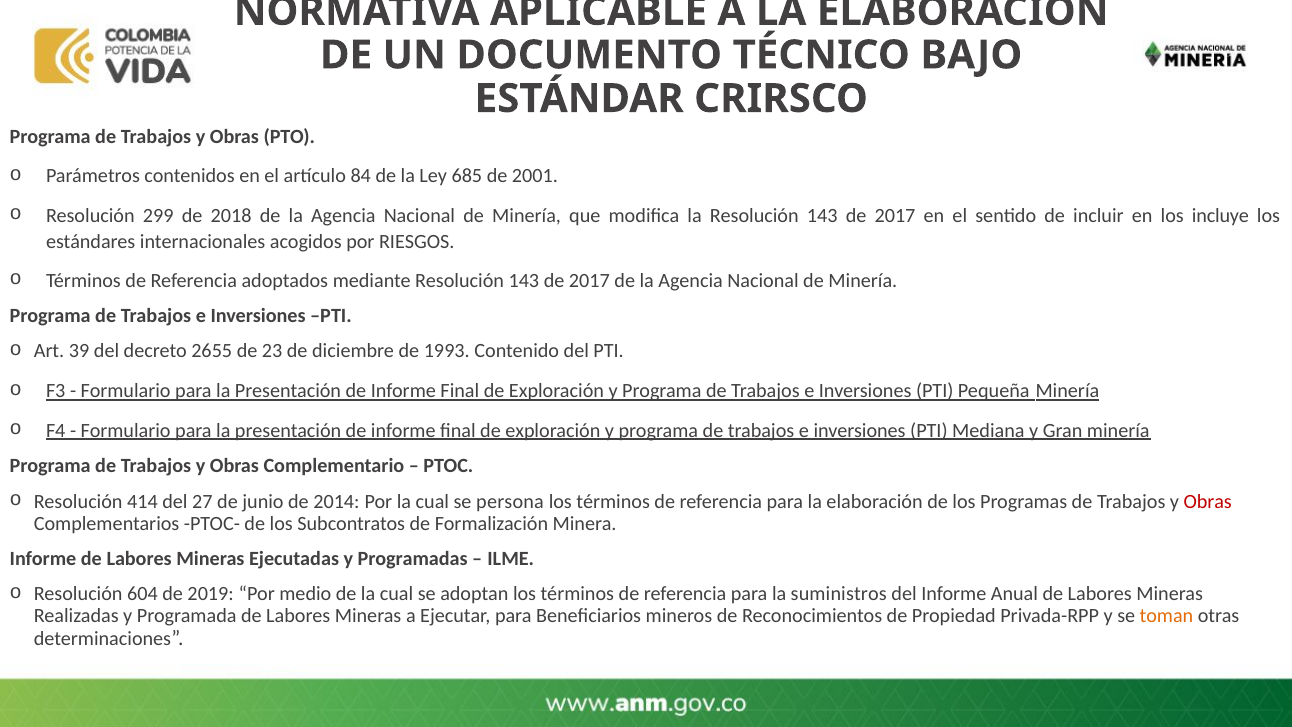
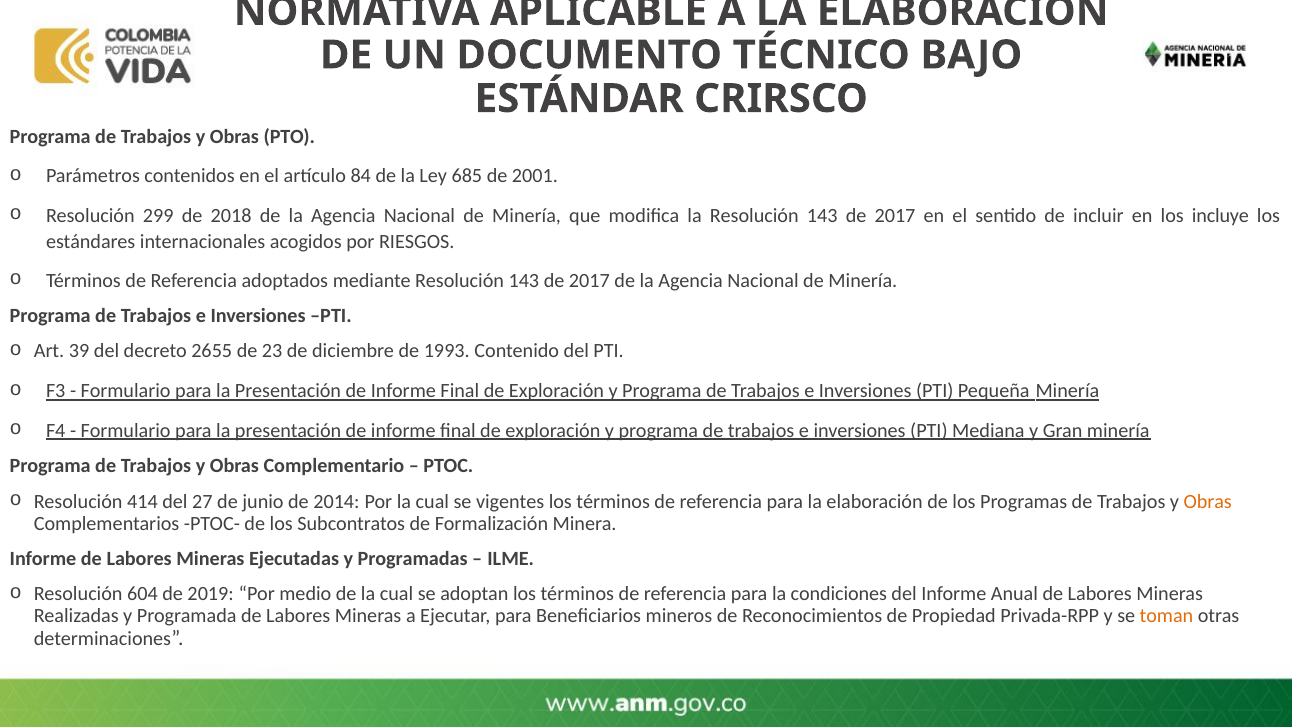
persona: persona -> vigentes
Obras at (1208, 501) colour: red -> orange
suministros: suministros -> condiciones
